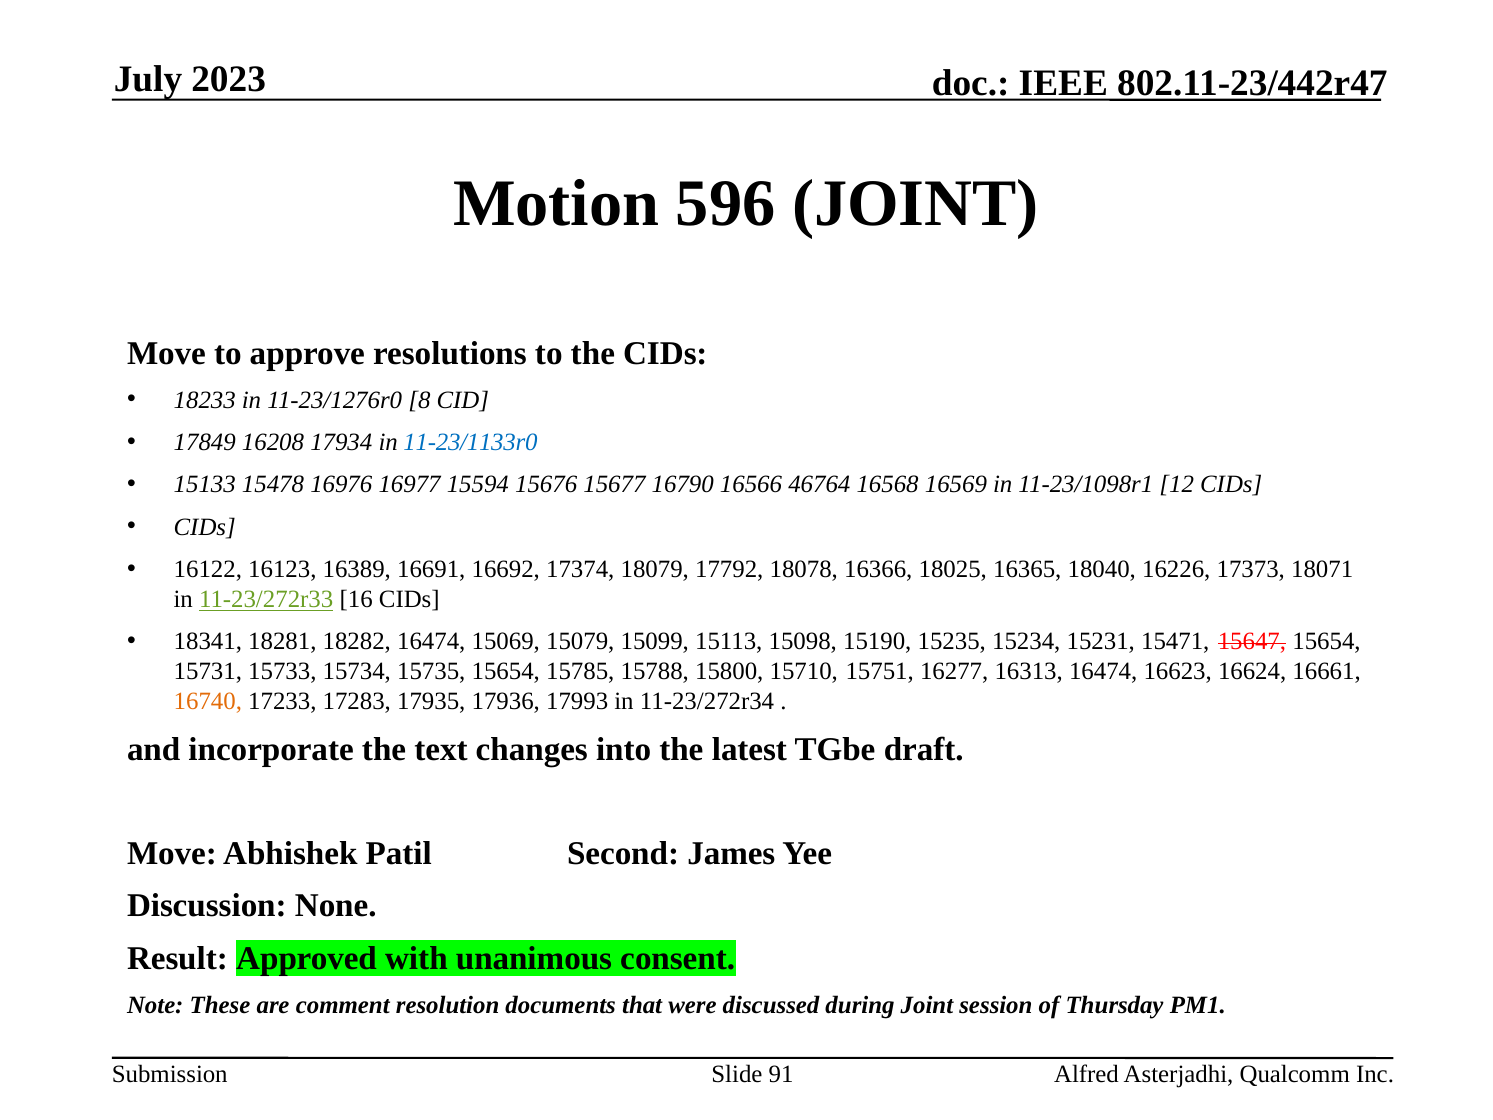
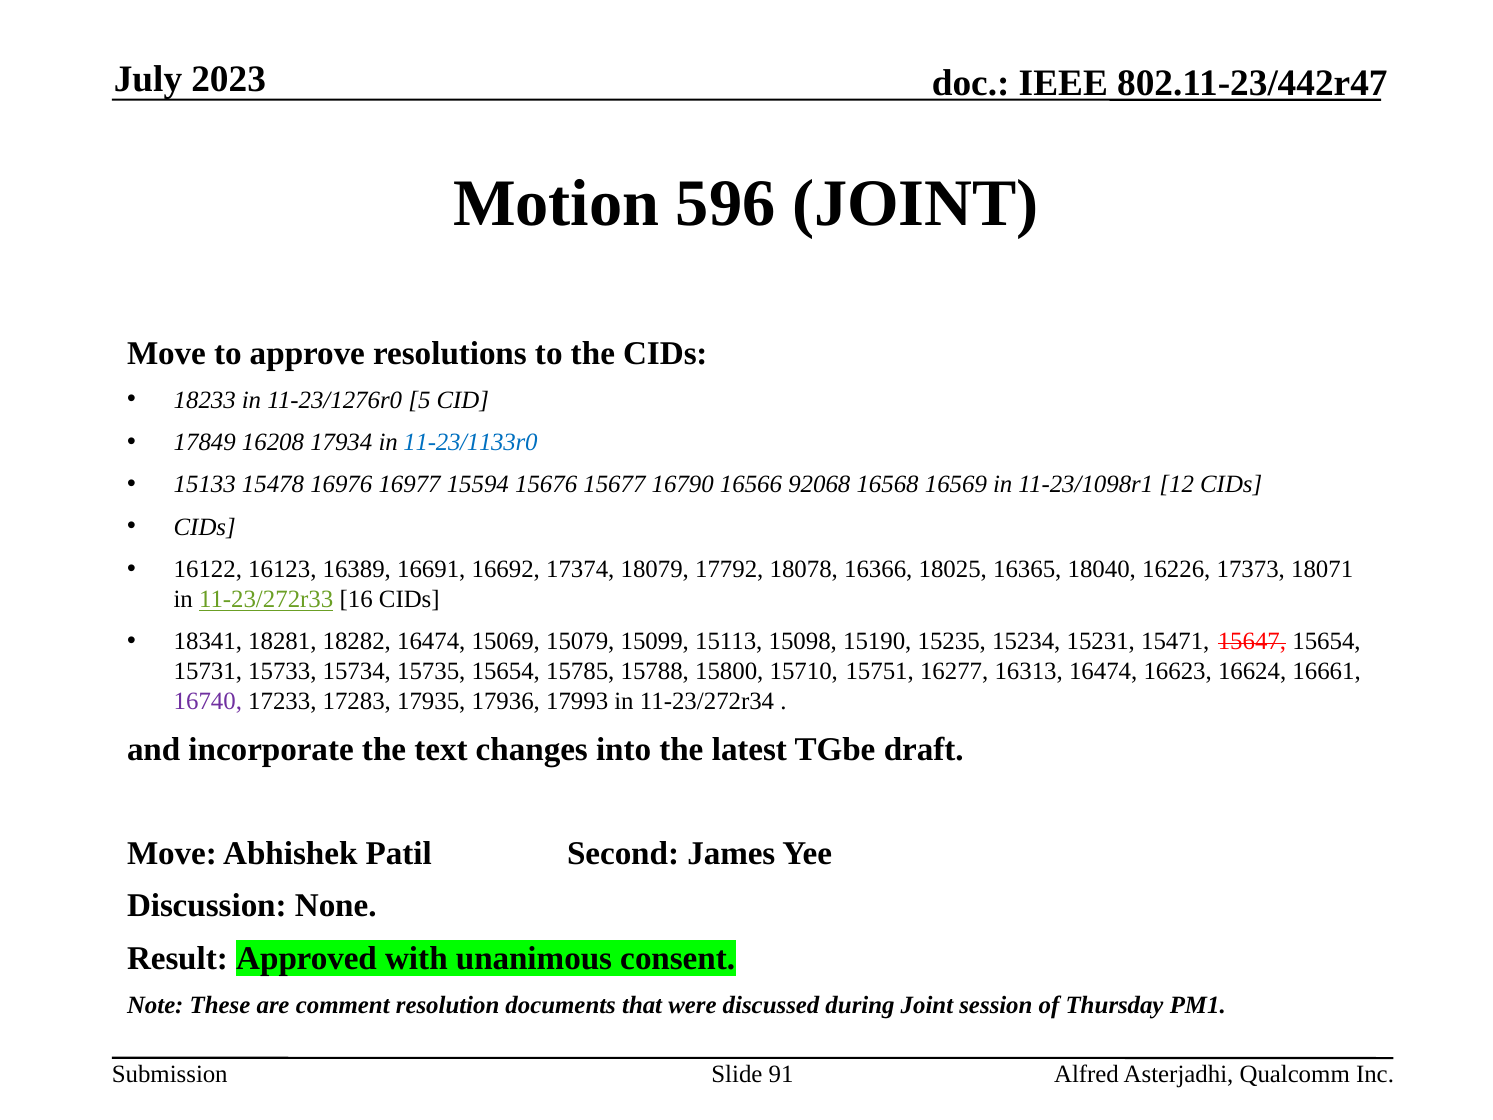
8: 8 -> 5
46764: 46764 -> 92068
16740 colour: orange -> purple
